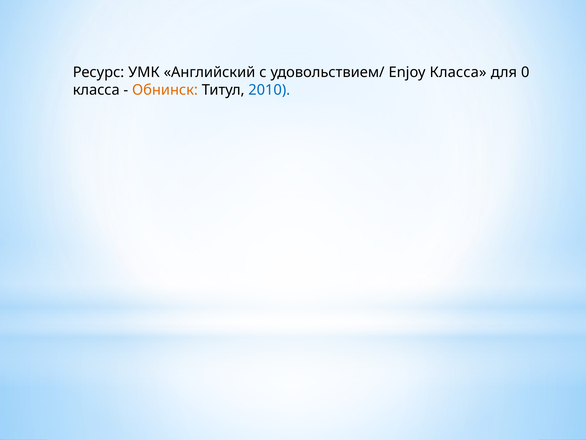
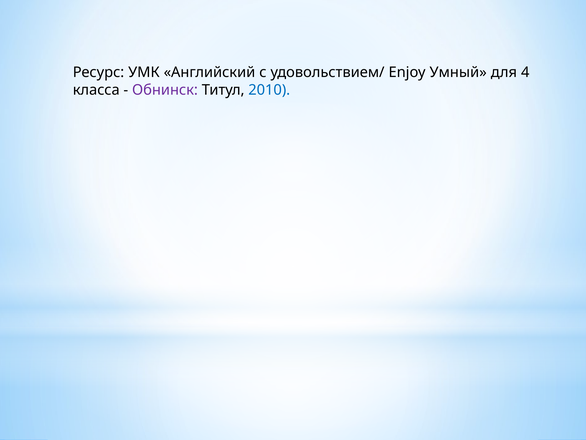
Enjoy Класса: Класса -> Умный
0: 0 -> 4
Обнинск colour: orange -> purple
